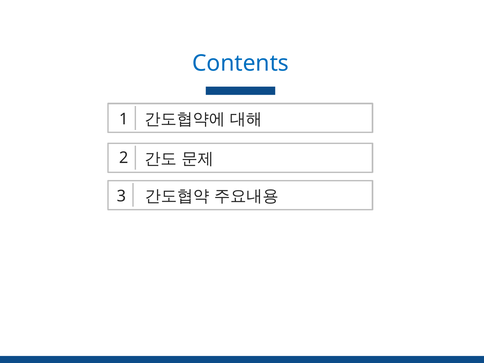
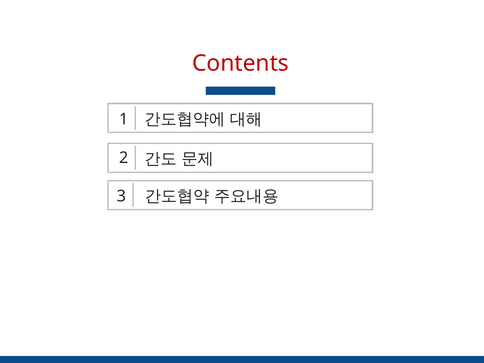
Contents colour: blue -> red
